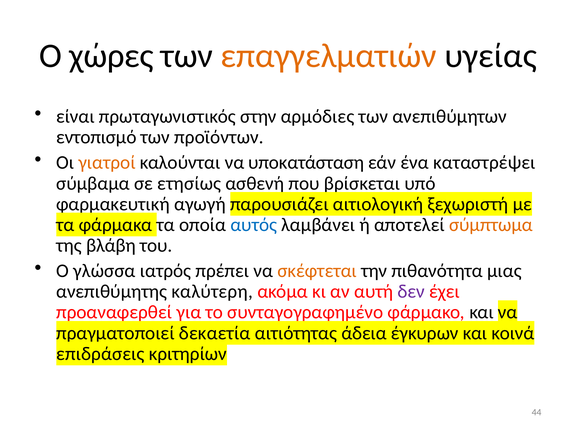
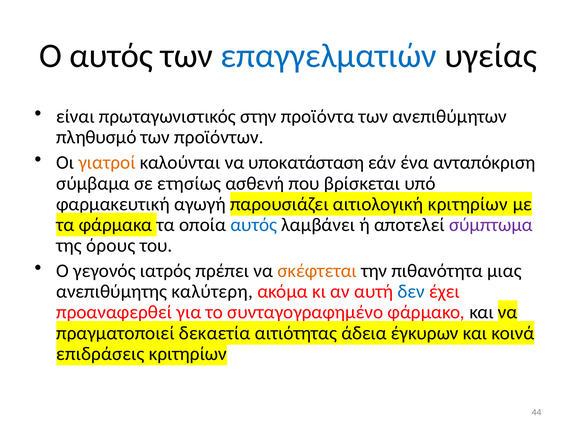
Ο χώρες: χώρες -> αυτός
επαγγελματιών colour: orange -> blue
αρμόδιες: αρμόδιες -> προϊόντα
εντοπισμό: εντοπισμό -> πληθυσμό
καταστρέψει: καταστρέψει -> ανταπόκριση
αιτιολογική ξεχωριστή: ξεχωριστή -> κριτηρίων
σύμπτωμα colour: orange -> purple
βλάβη: βλάβη -> όρους
γλώσσα: γλώσσα -> γεγονός
δεν colour: purple -> blue
